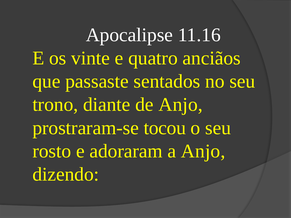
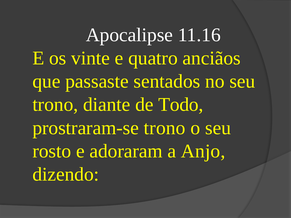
de Anjo: Anjo -> Todo
prostraram-se tocou: tocou -> trono
